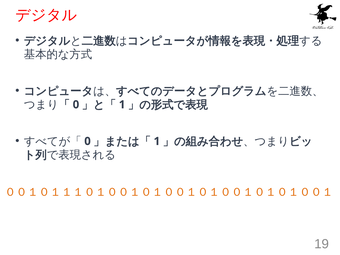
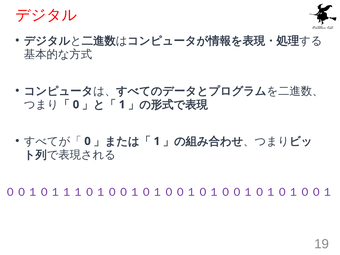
００１０１１１０１００１０１００１０１００１０１０１００１ colour: orange -> purple
